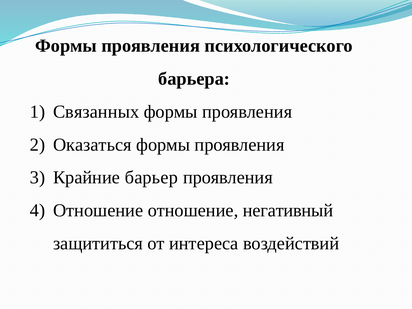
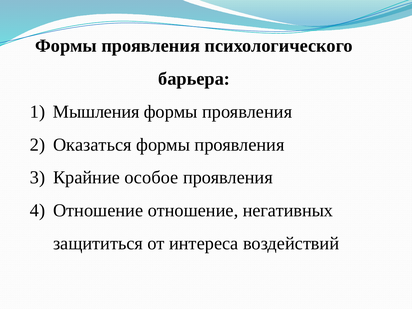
Связанных: Связанных -> Мышления
барьер: барьер -> особое
негативный: негативный -> негативных
